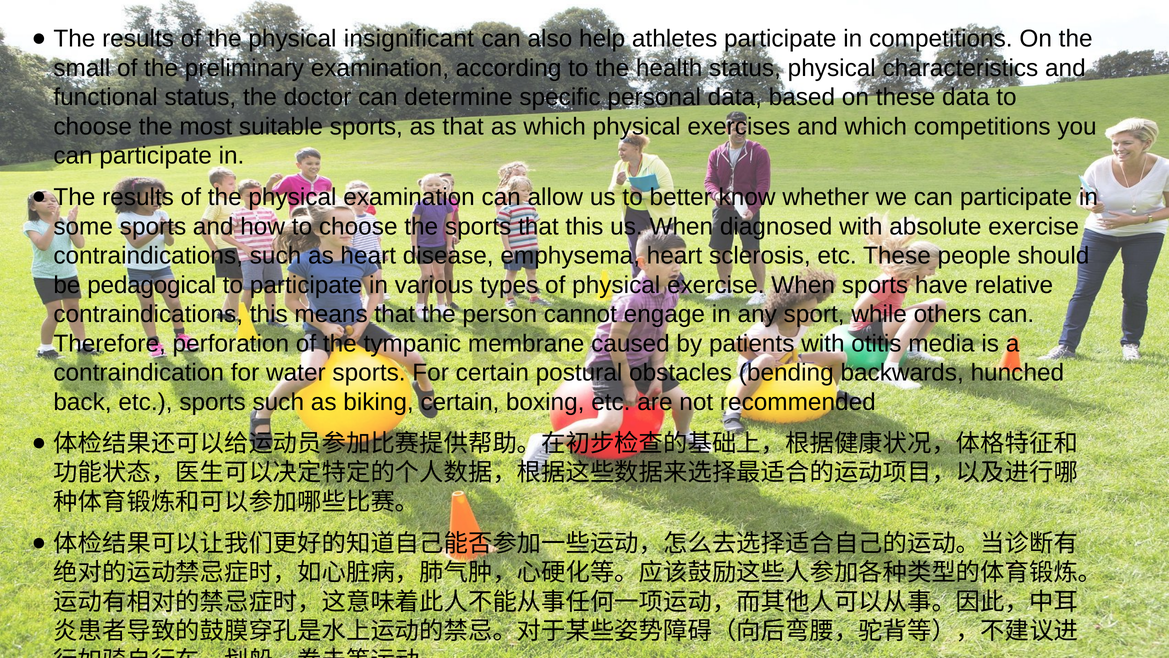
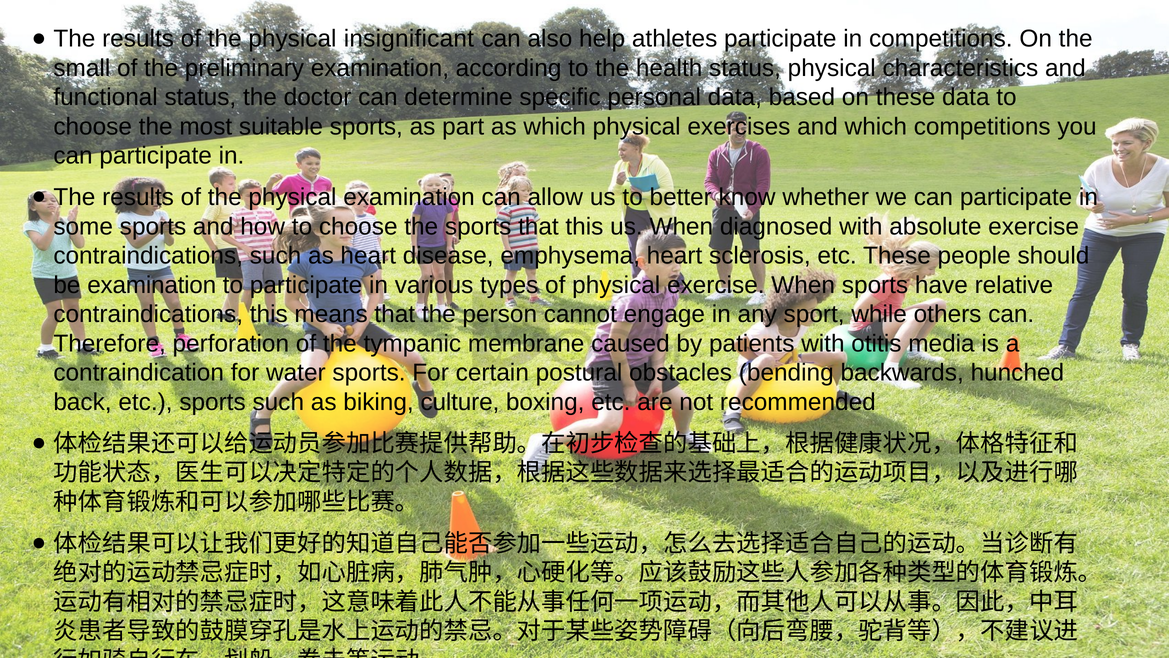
as that: that -> part
be pedagogical: pedagogical -> examination
biking certain: certain -> culture
